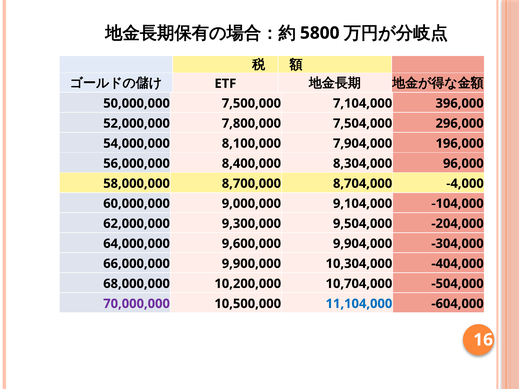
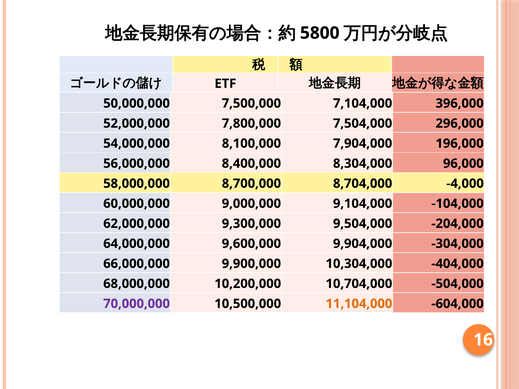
11,104,000 colour: blue -> orange
